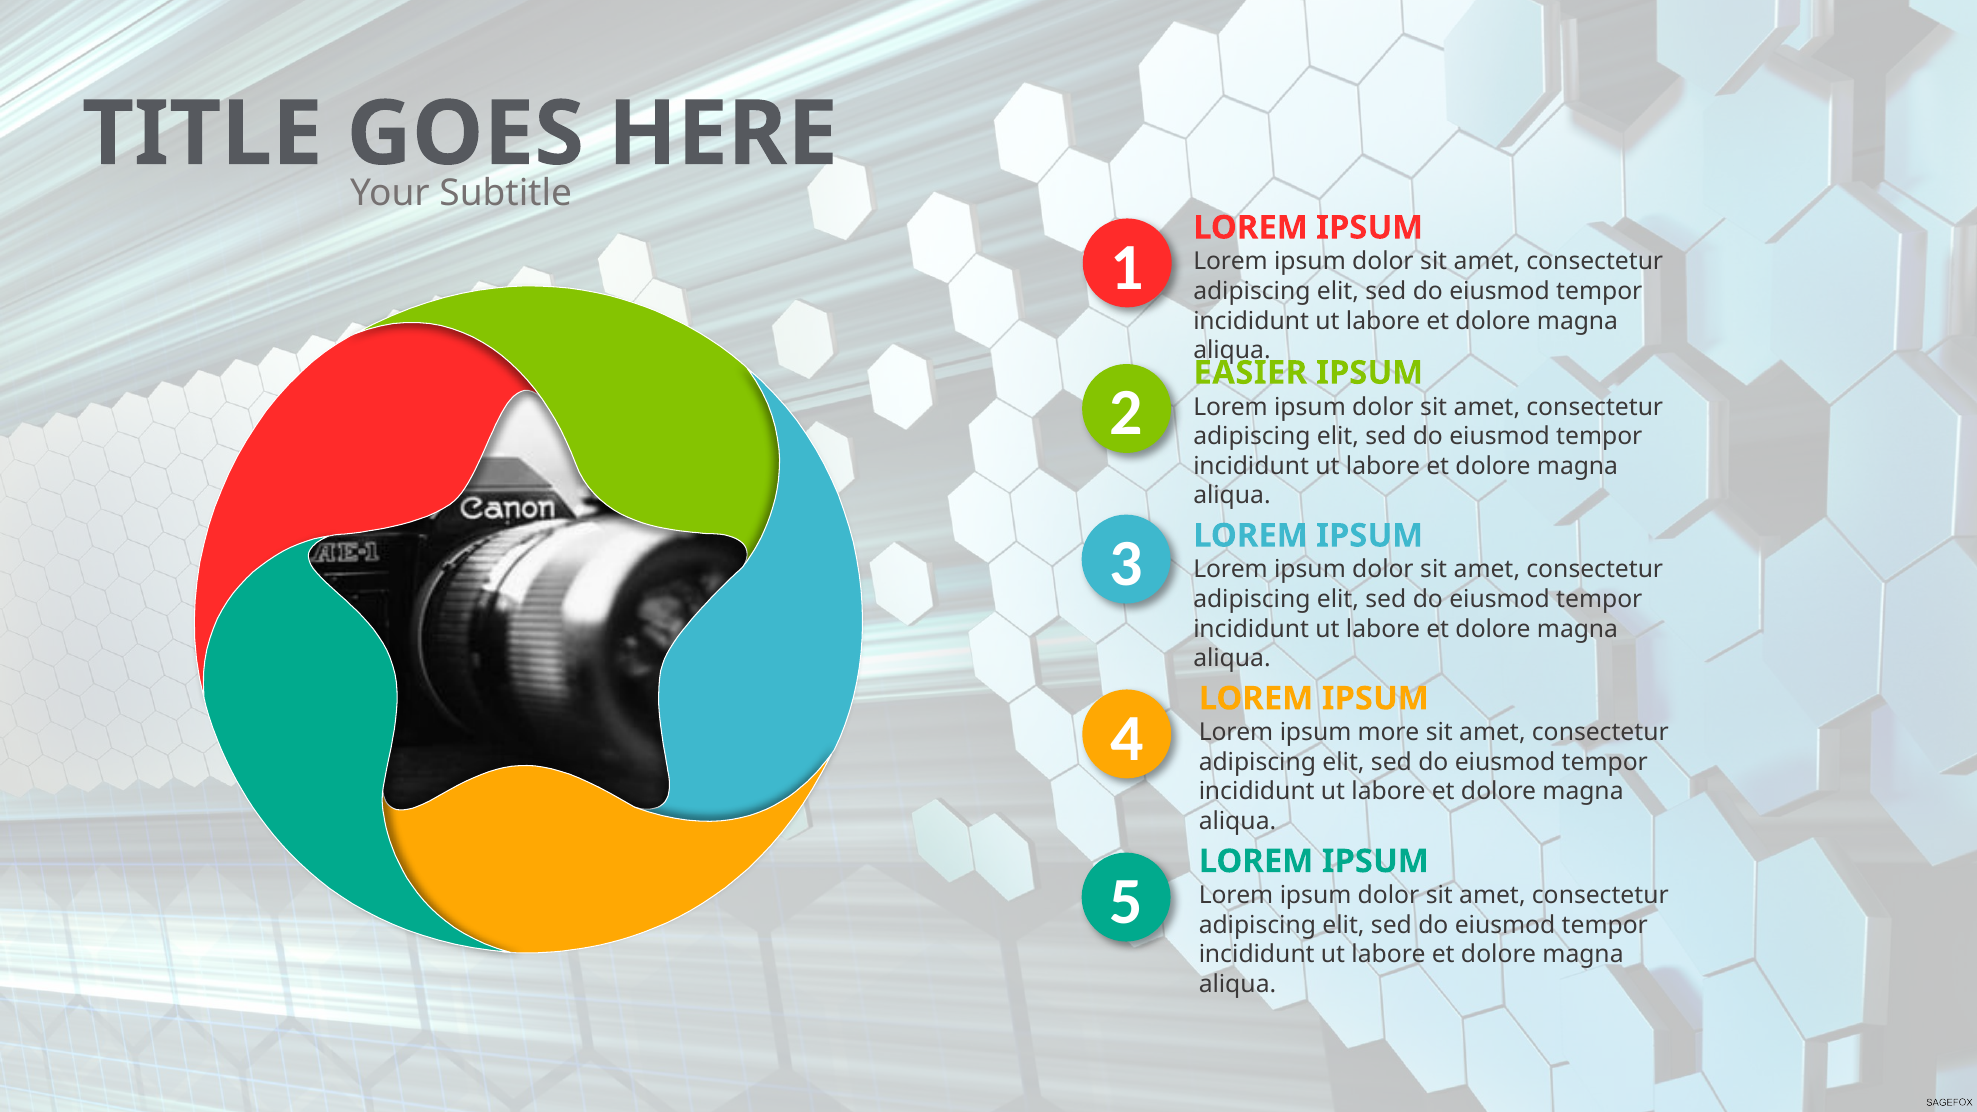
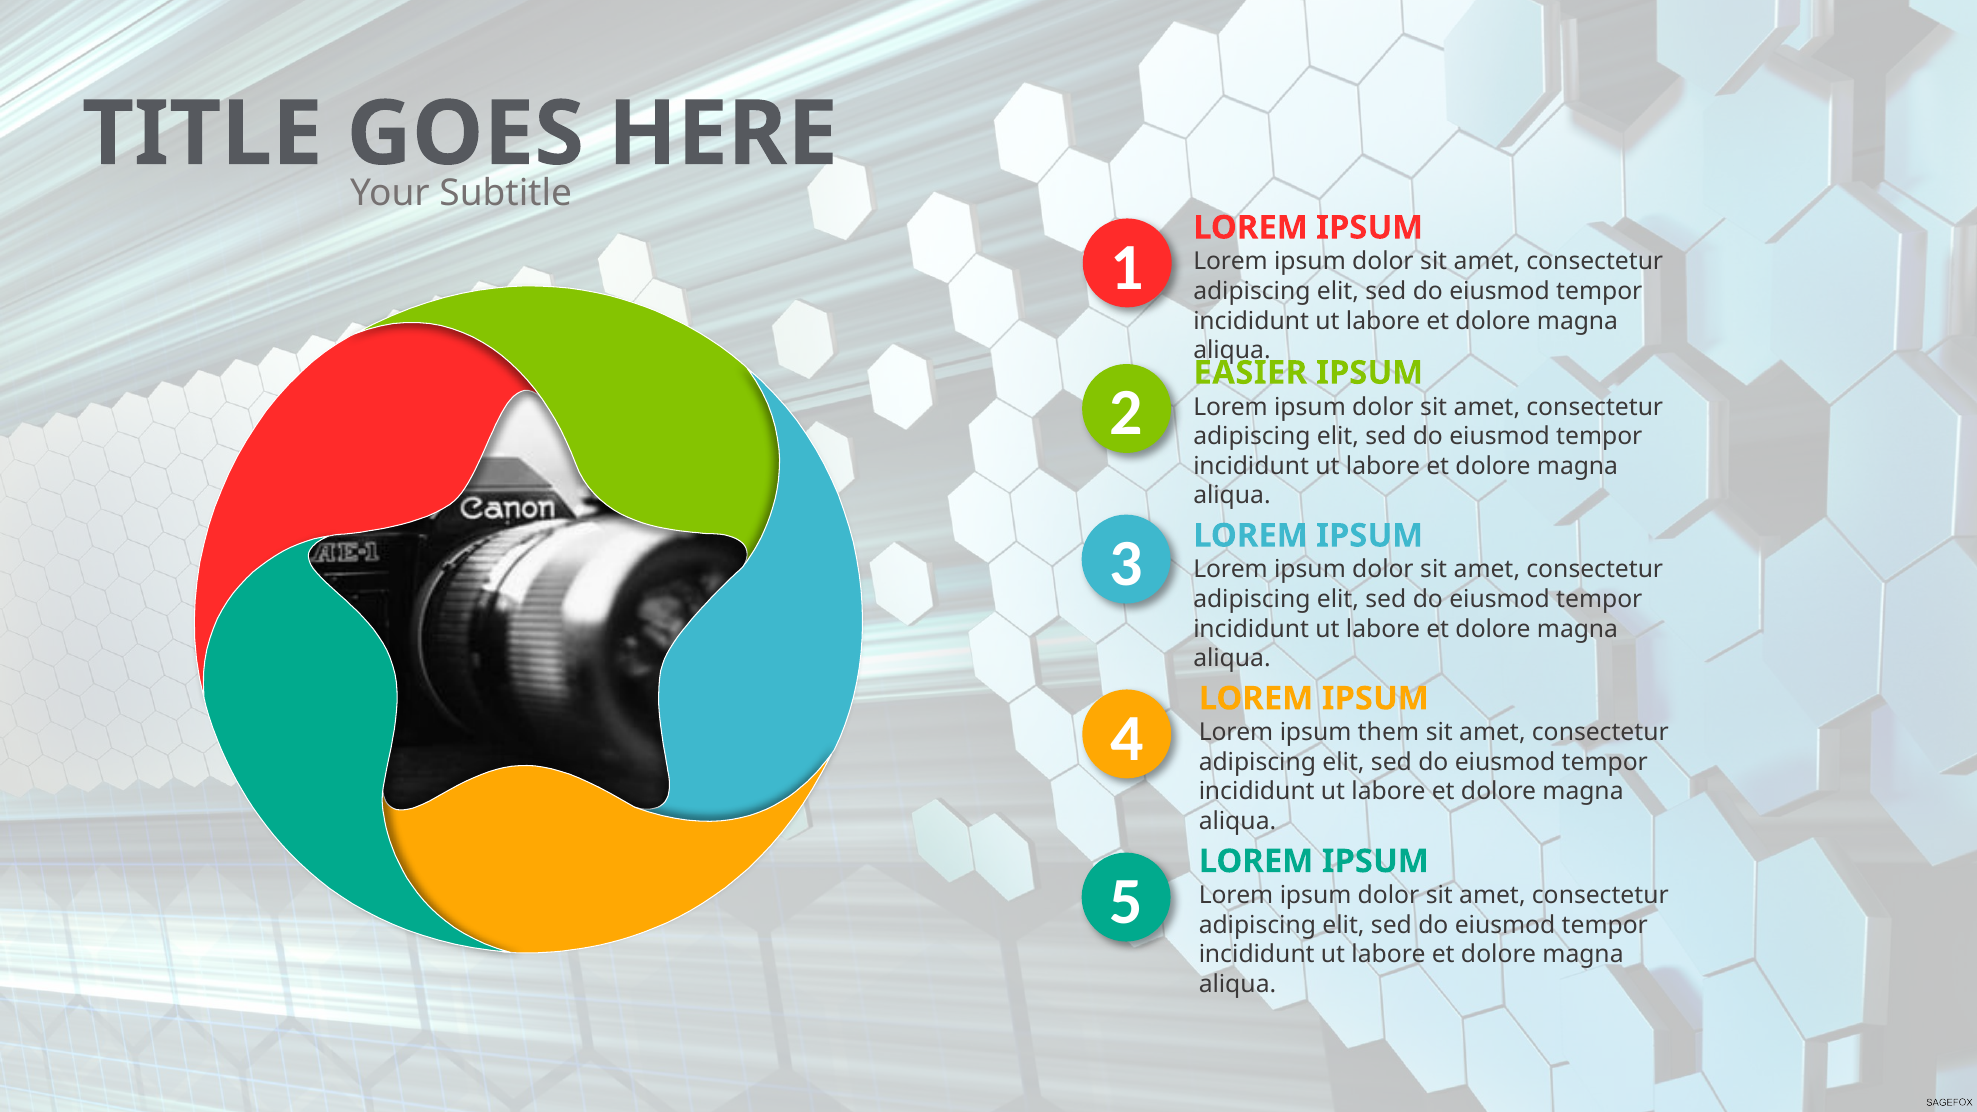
more: more -> them
